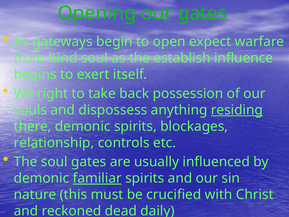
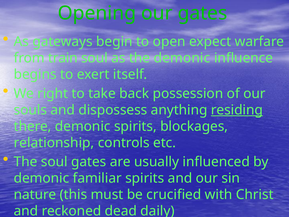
bind: bind -> train
the establish: establish -> demonic
familiar underline: present -> none
